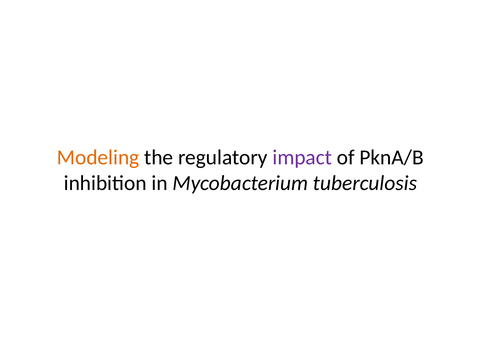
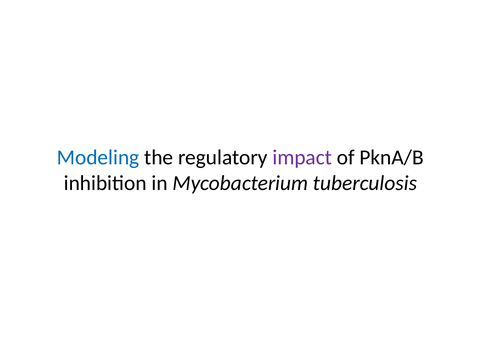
Modeling colour: orange -> blue
